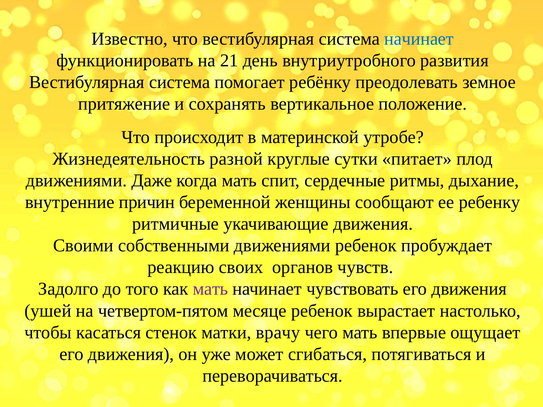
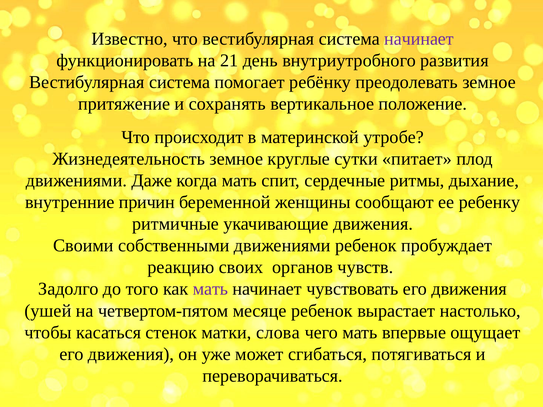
начинает at (419, 39) colour: blue -> purple
Жизнедеятельность разной: разной -> земное
врачу: врачу -> слова
